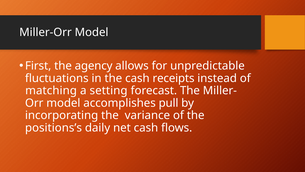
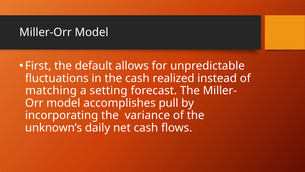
agency: agency -> default
receipts: receipts -> realized
positions’s: positions’s -> unknown’s
